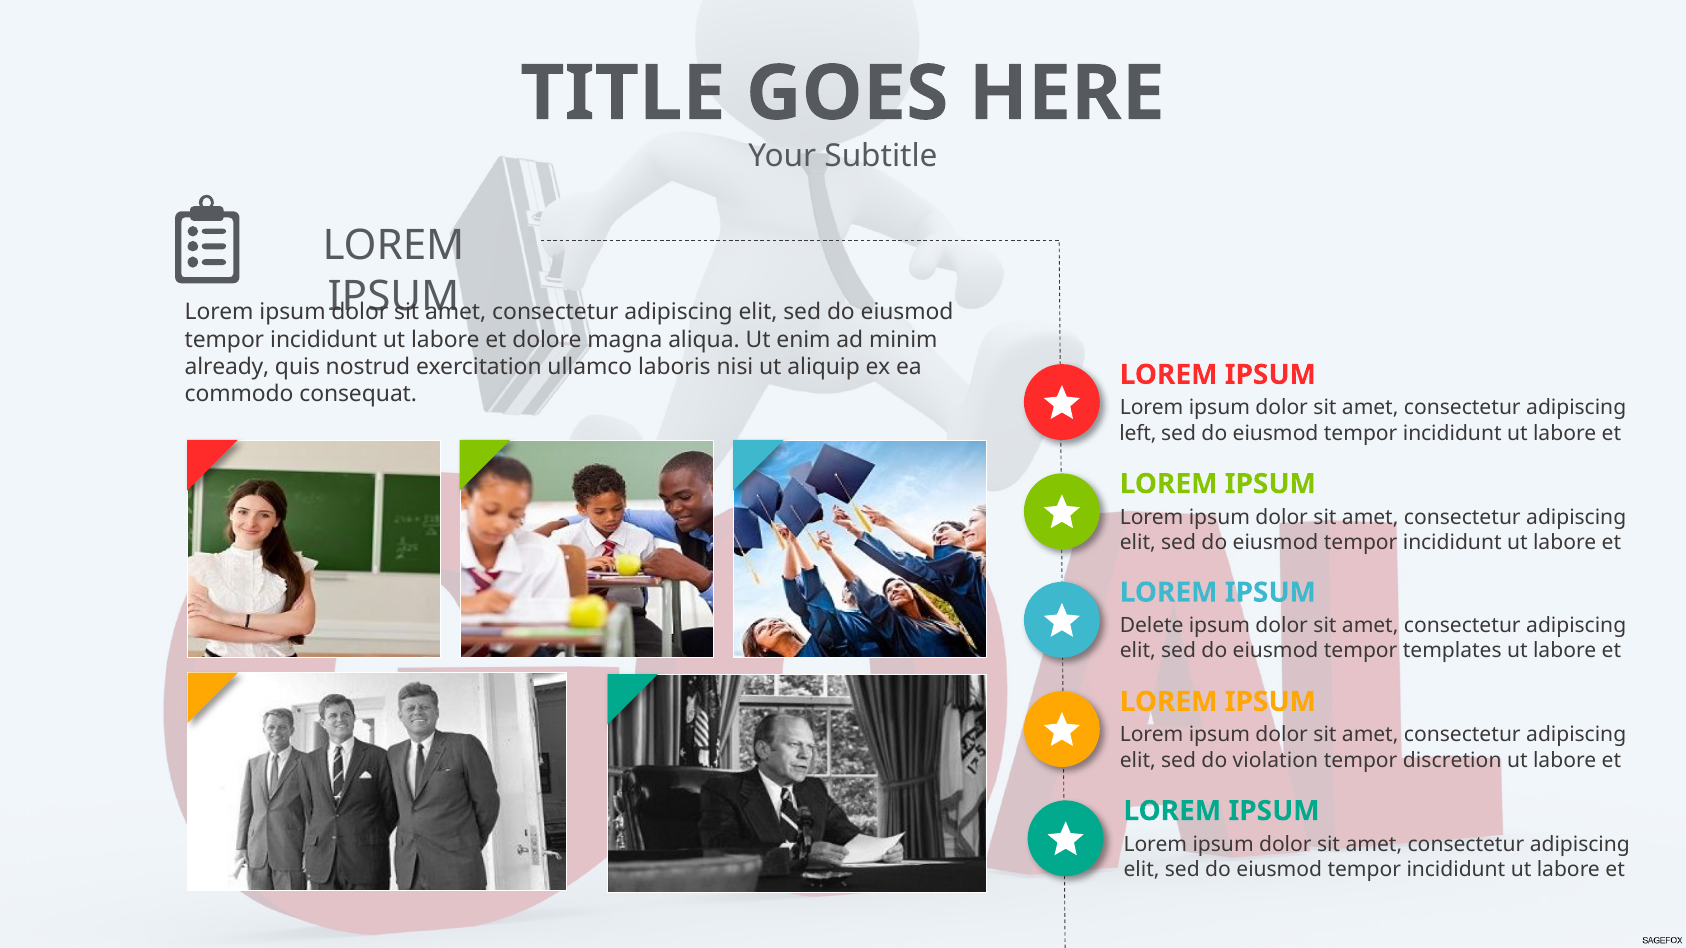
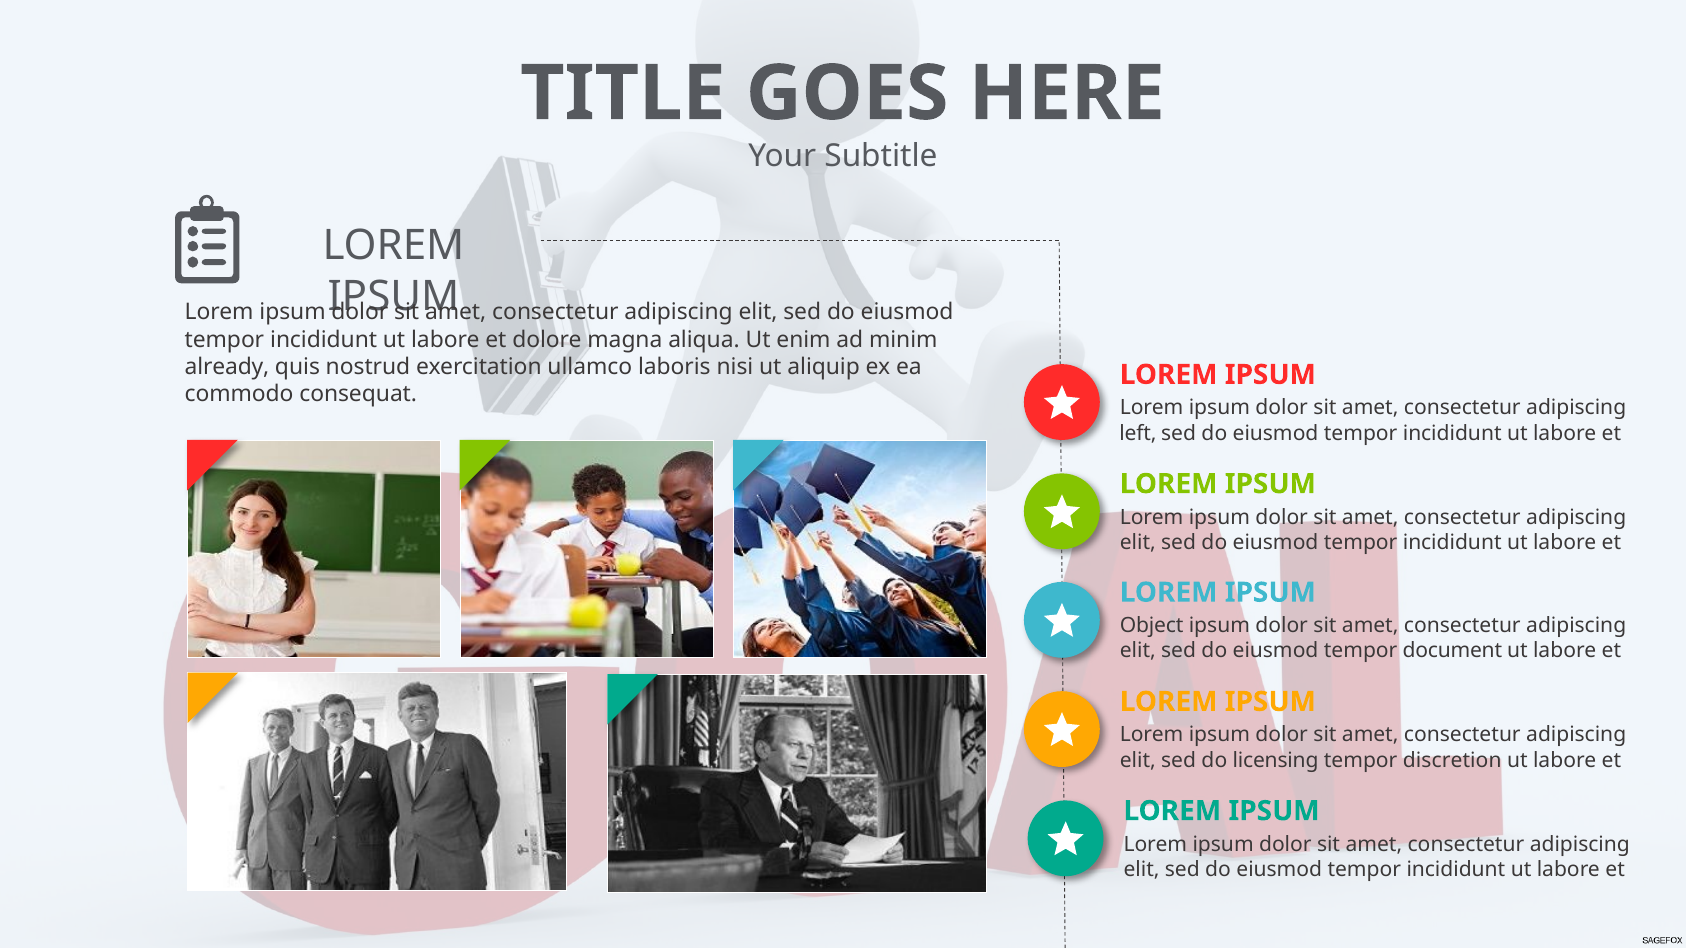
Delete: Delete -> Object
templates: templates -> document
violation: violation -> licensing
